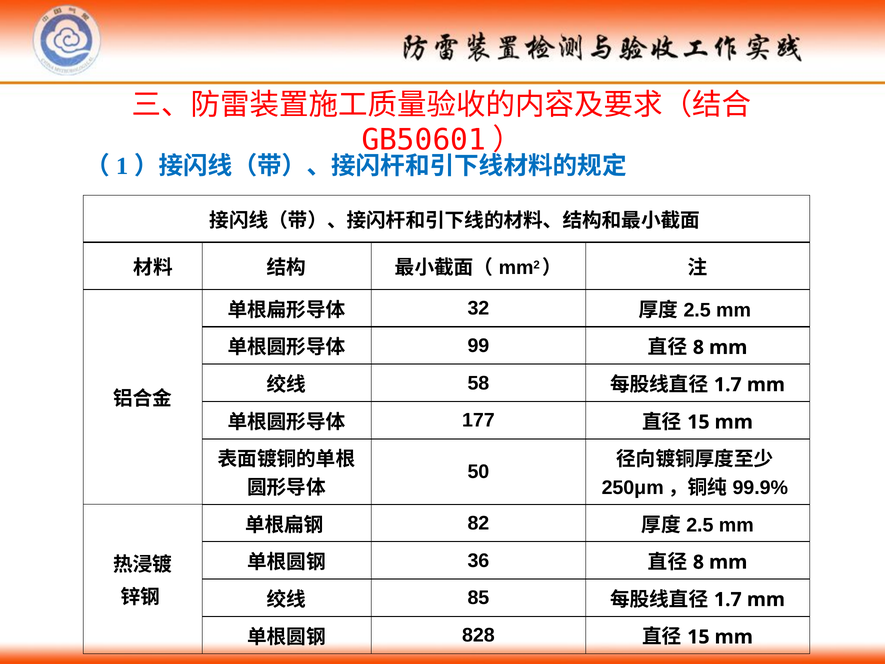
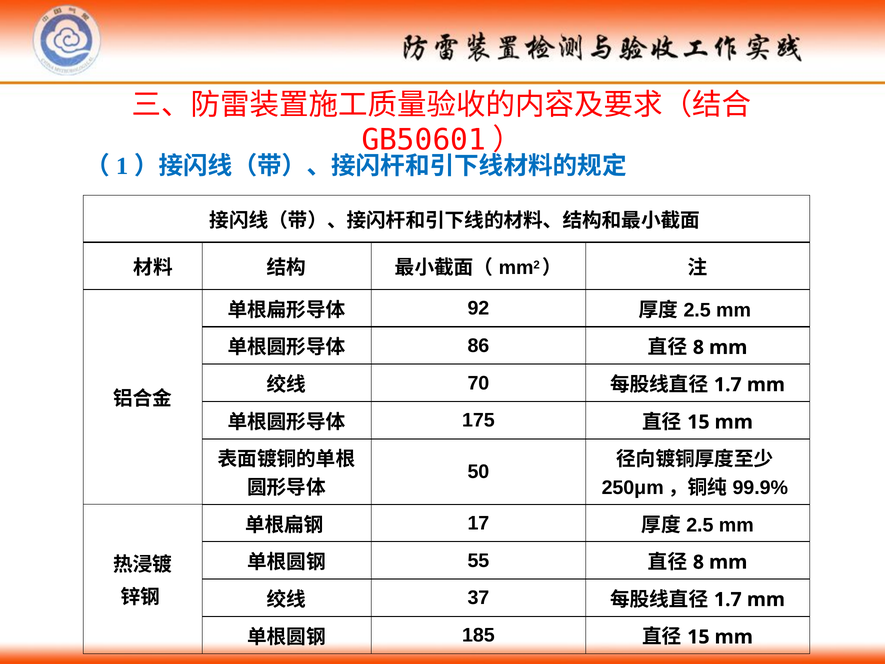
32: 32 -> 92
99: 99 -> 86
58: 58 -> 70
177: 177 -> 175
82: 82 -> 17
36: 36 -> 55
85: 85 -> 37
828: 828 -> 185
